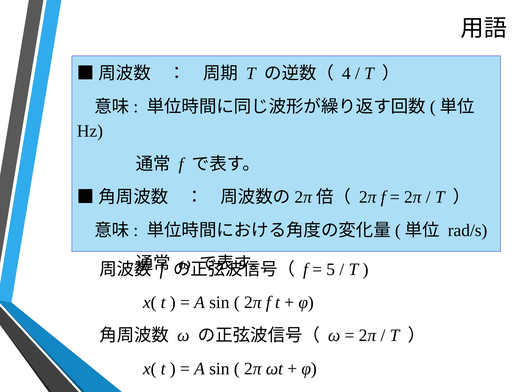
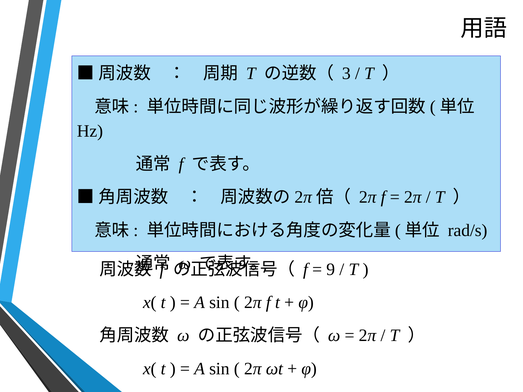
4: 4 -> 3
5: 5 -> 9
